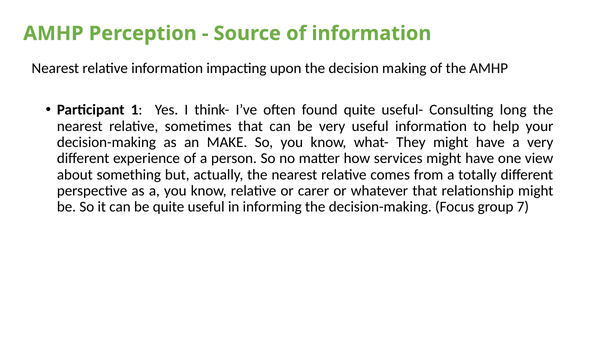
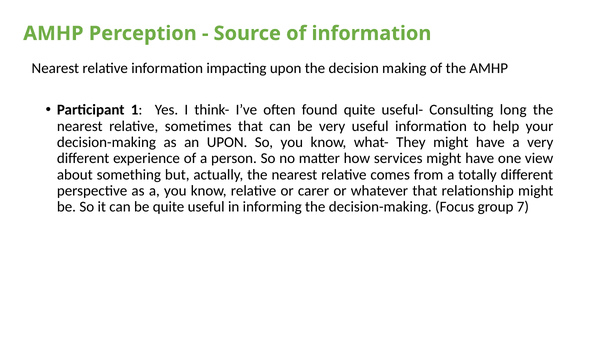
an MAKE: MAKE -> UPON
